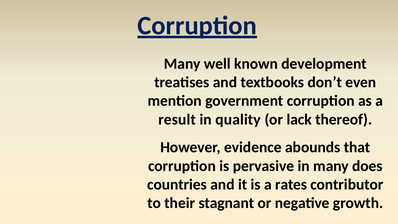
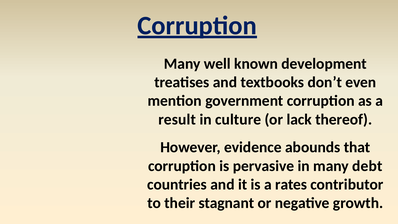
quality: quality -> culture
does: does -> debt
